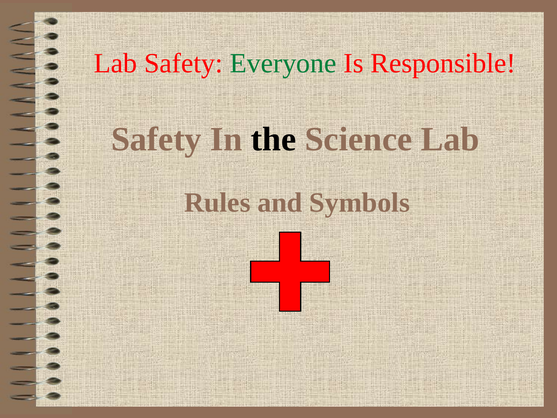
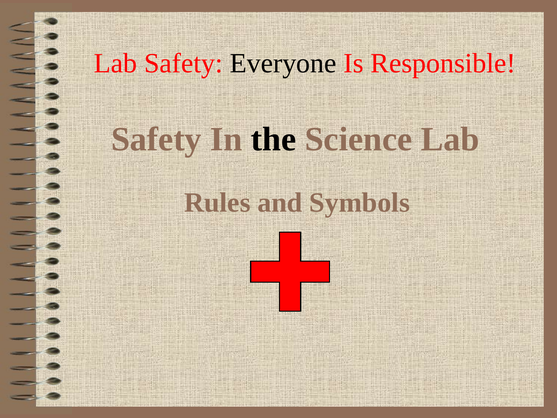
Everyone colour: green -> black
